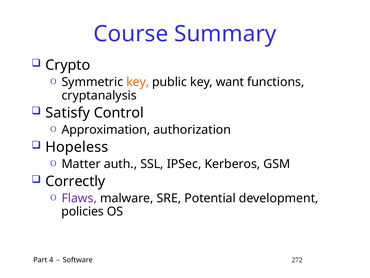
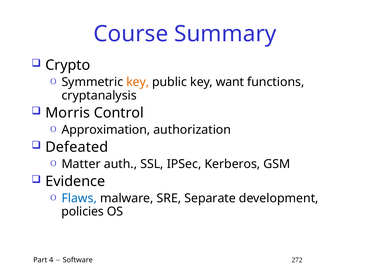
Satisfy: Satisfy -> Morris
Hopeless: Hopeless -> Defeated
Correctly: Correctly -> Evidence
Flaws colour: purple -> blue
Potential: Potential -> Separate
